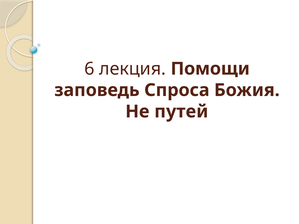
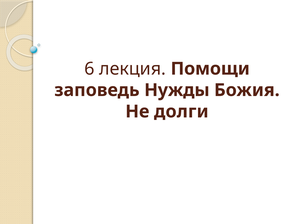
Спроса: Спроса -> Нужды
путей: путей -> долги
